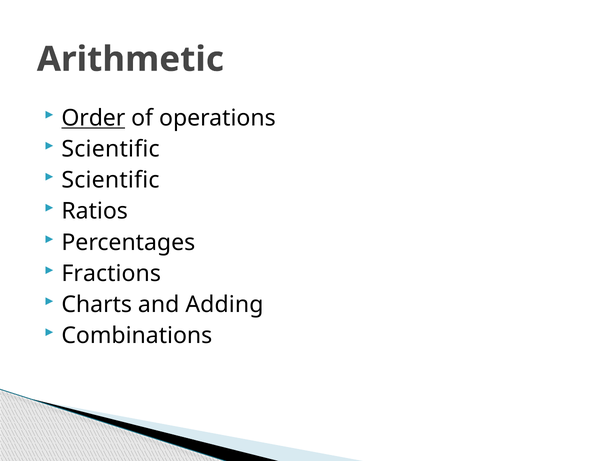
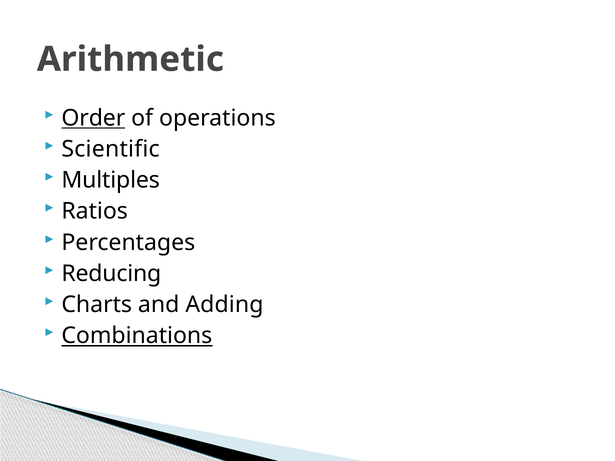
Scientific at (110, 180): Scientific -> Multiples
Fractions: Fractions -> Reducing
Combinations underline: none -> present
